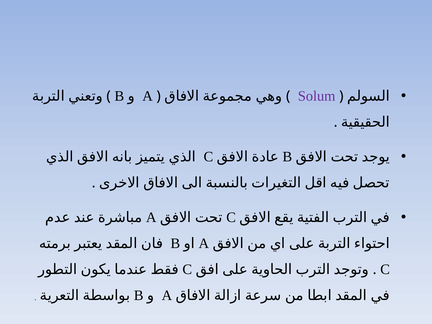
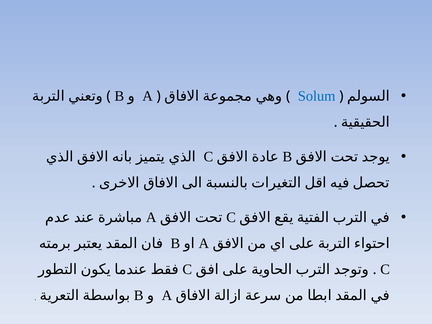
Solum colour: purple -> blue
